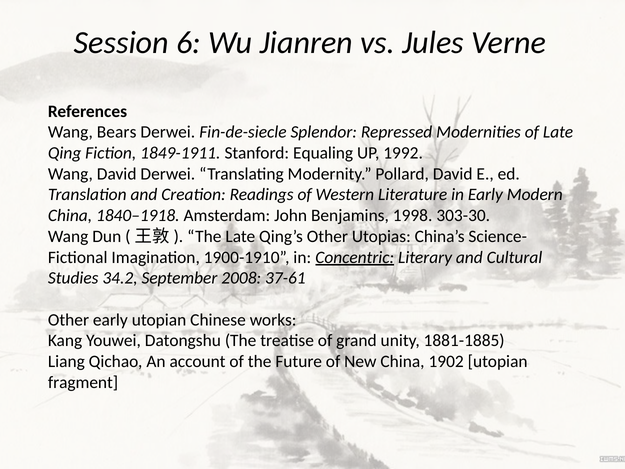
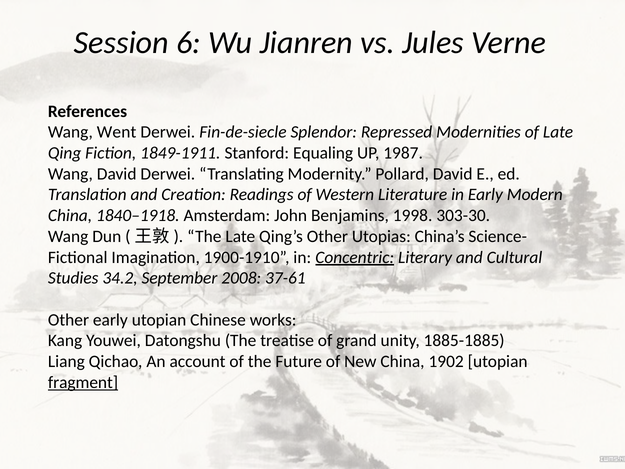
Bears: Bears -> Went
1992: 1992 -> 1987
1881-1885: 1881-1885 -> 1885-1885
fragment underline: none -> present
